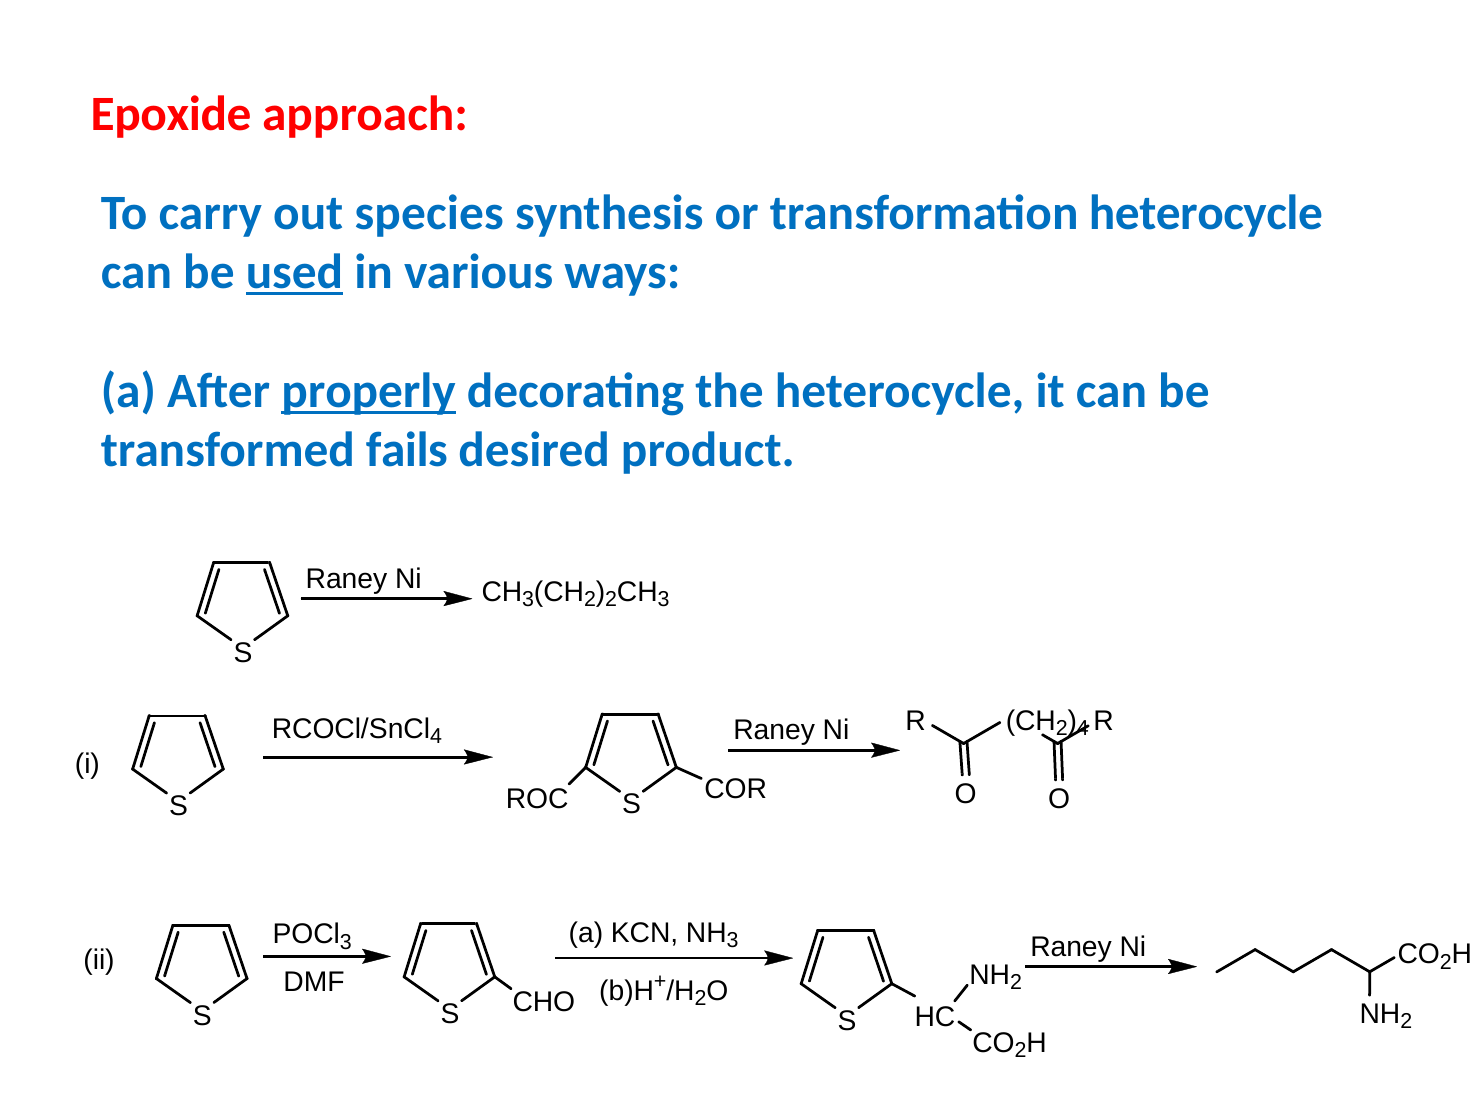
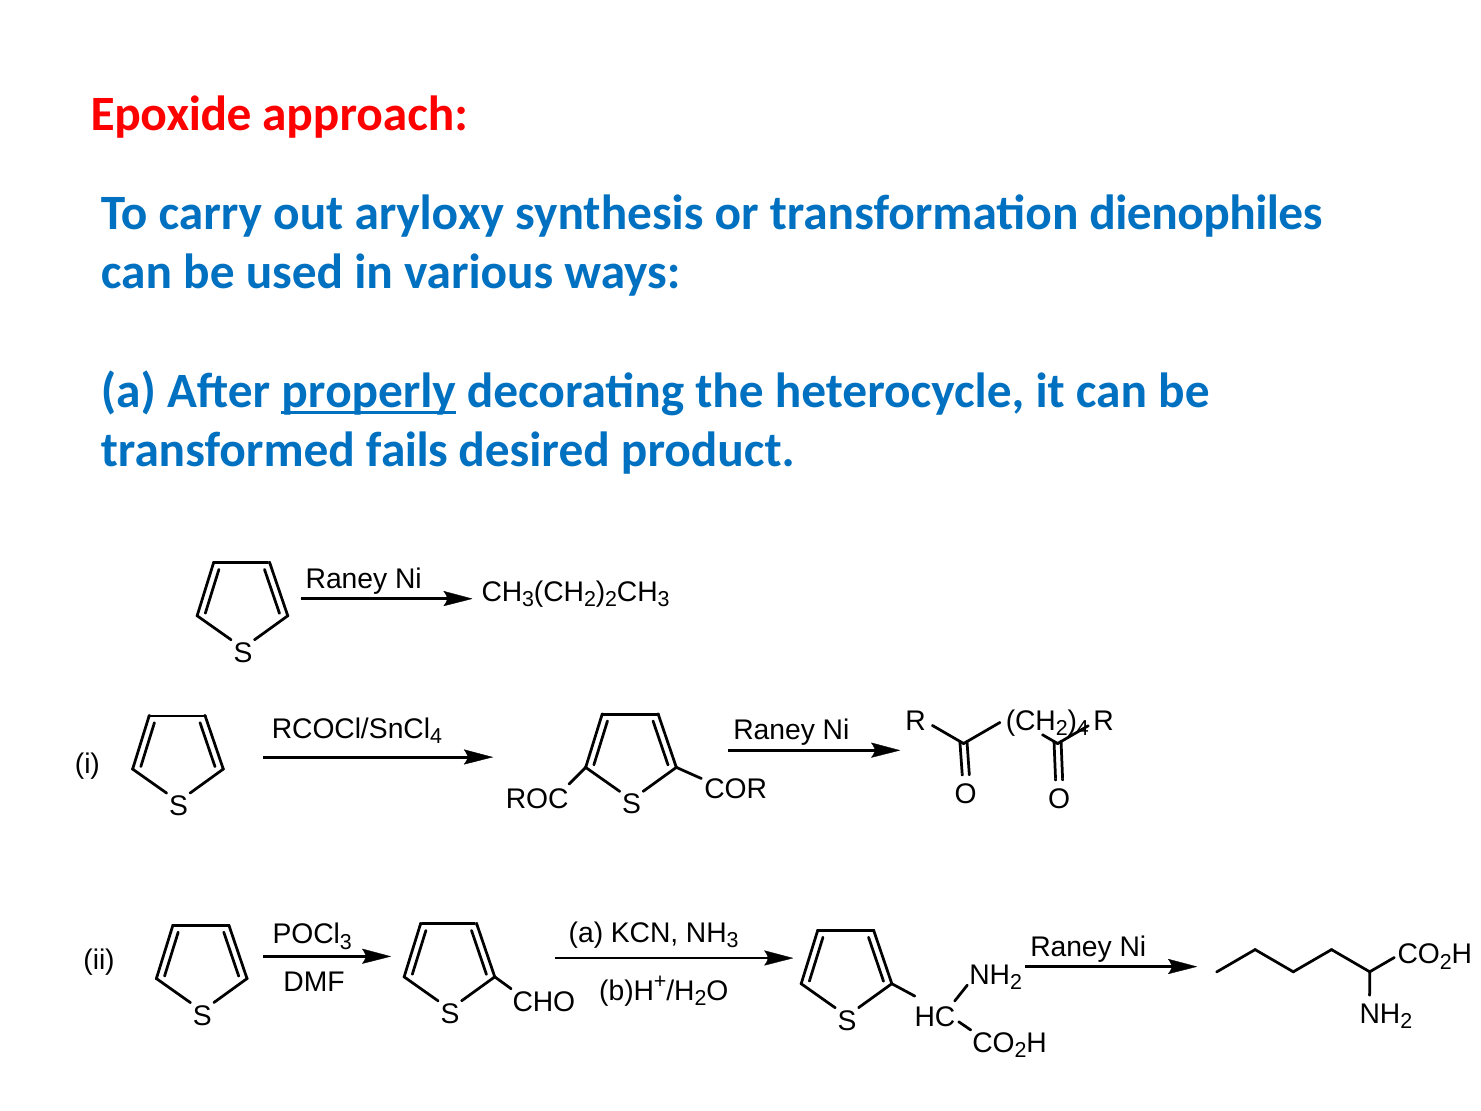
species: species -> aryloxy
transformation heterocycle: heterocycle -> dienophiles
used underline: present -> none
